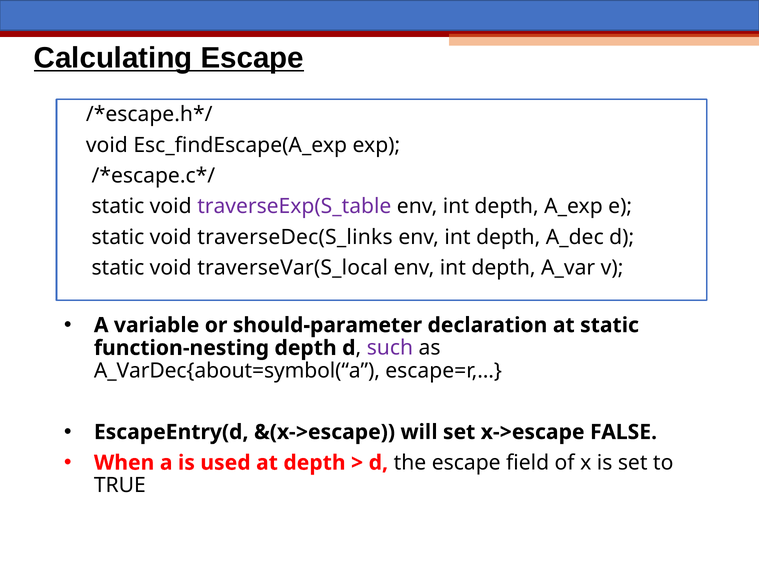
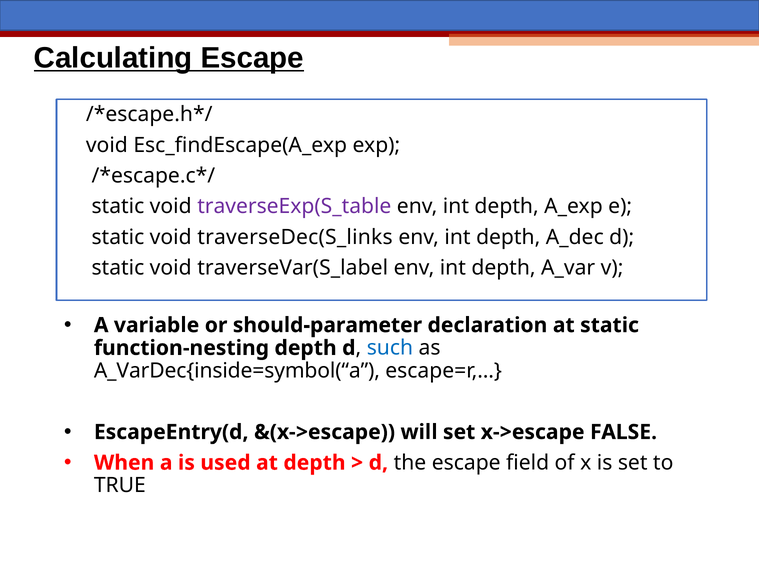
traverseVar(S_local: traverseVar(S_local -> traverseVar(S_label
such colour: purple -> blue
A_VarDec{about=symbol(“a: A_VarDec{about=symbol(“a -> A_VarDec{inside=symbol(“a
